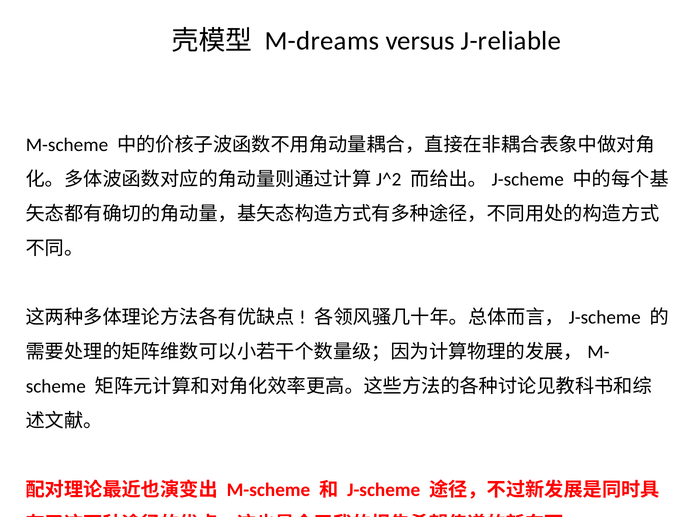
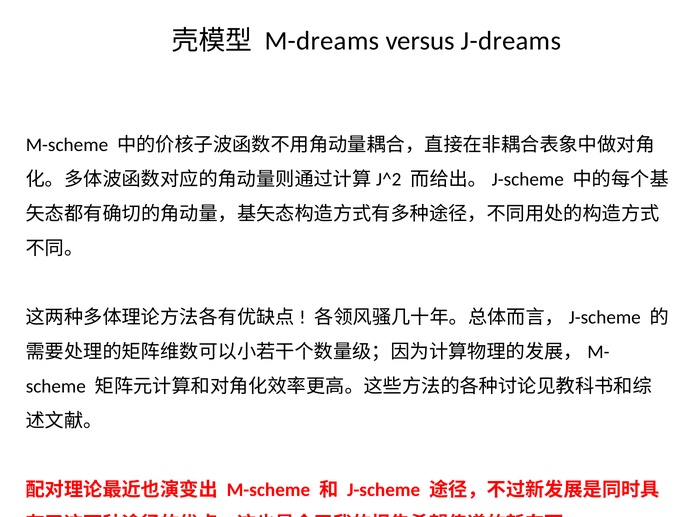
J-reliable: J-reliable -> J-dreams
